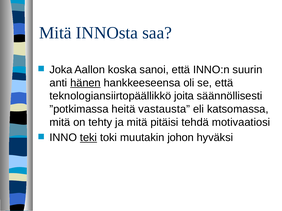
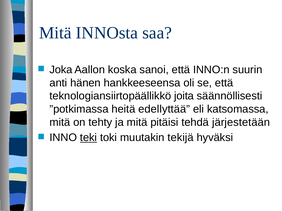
hänen underline: present -> none
vastausta: vastausta -> edellyttää
motivaatiosi: motivaatiosi -> järjestetään
johon: johon -> tekijä
